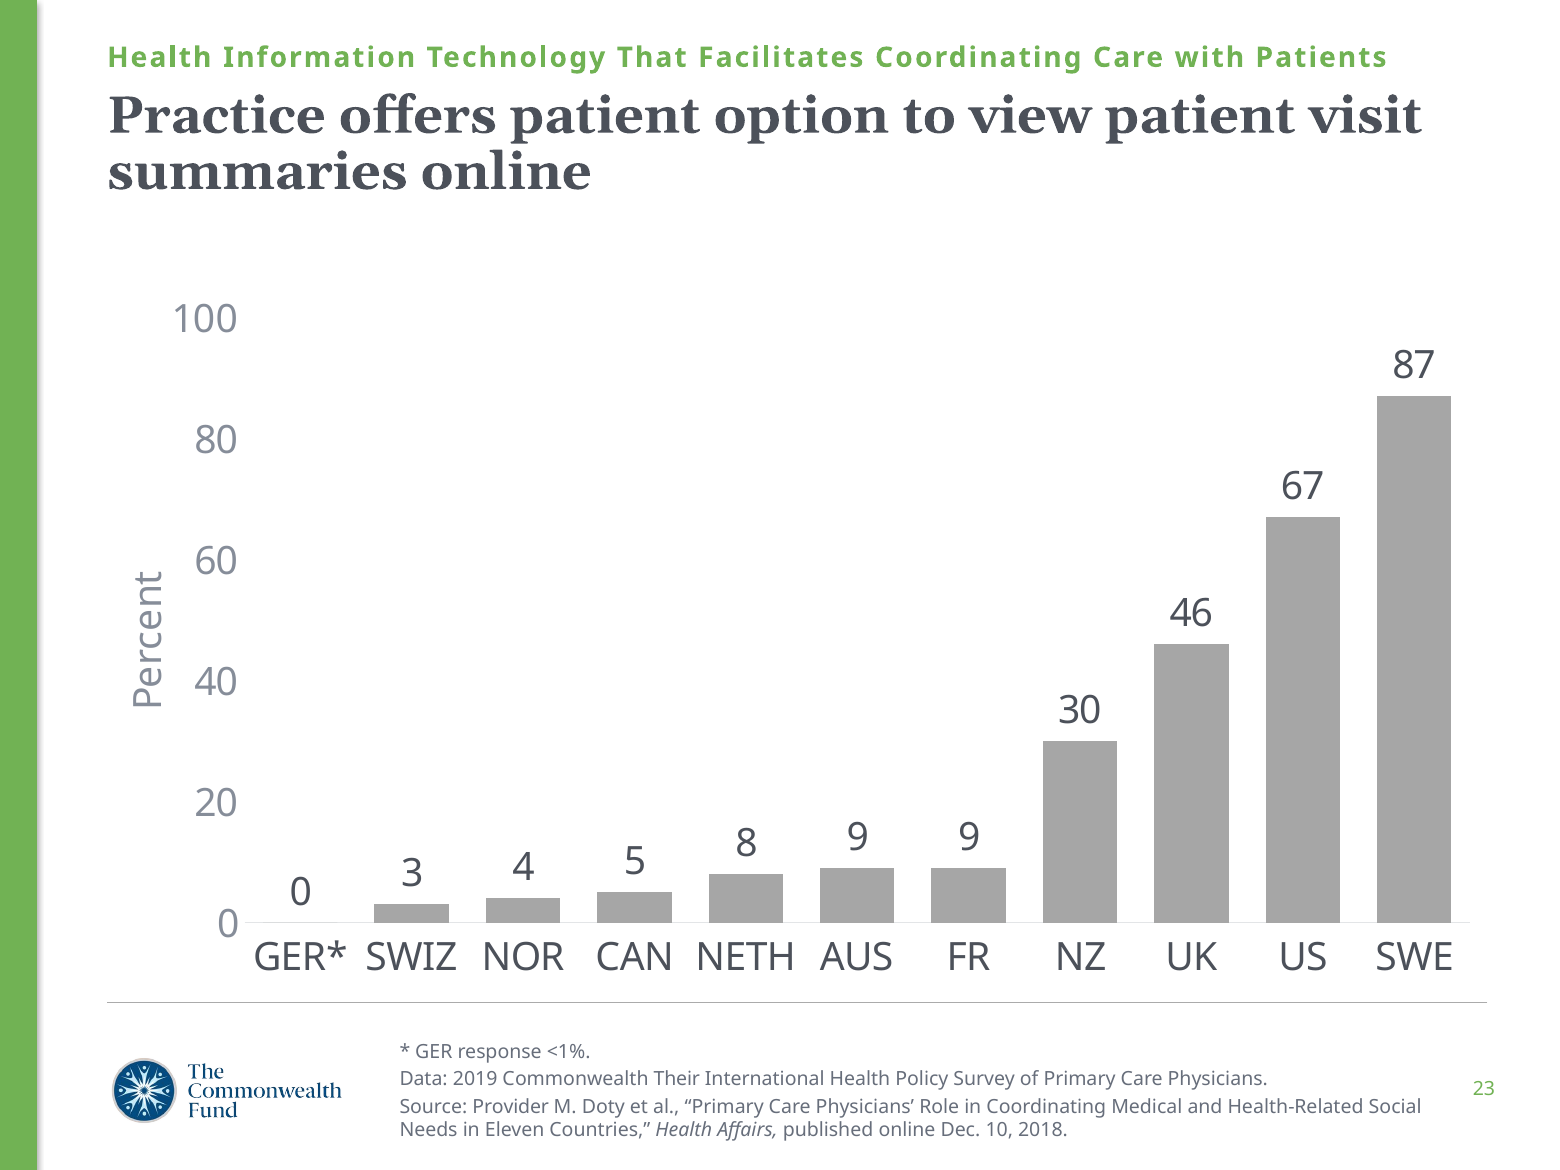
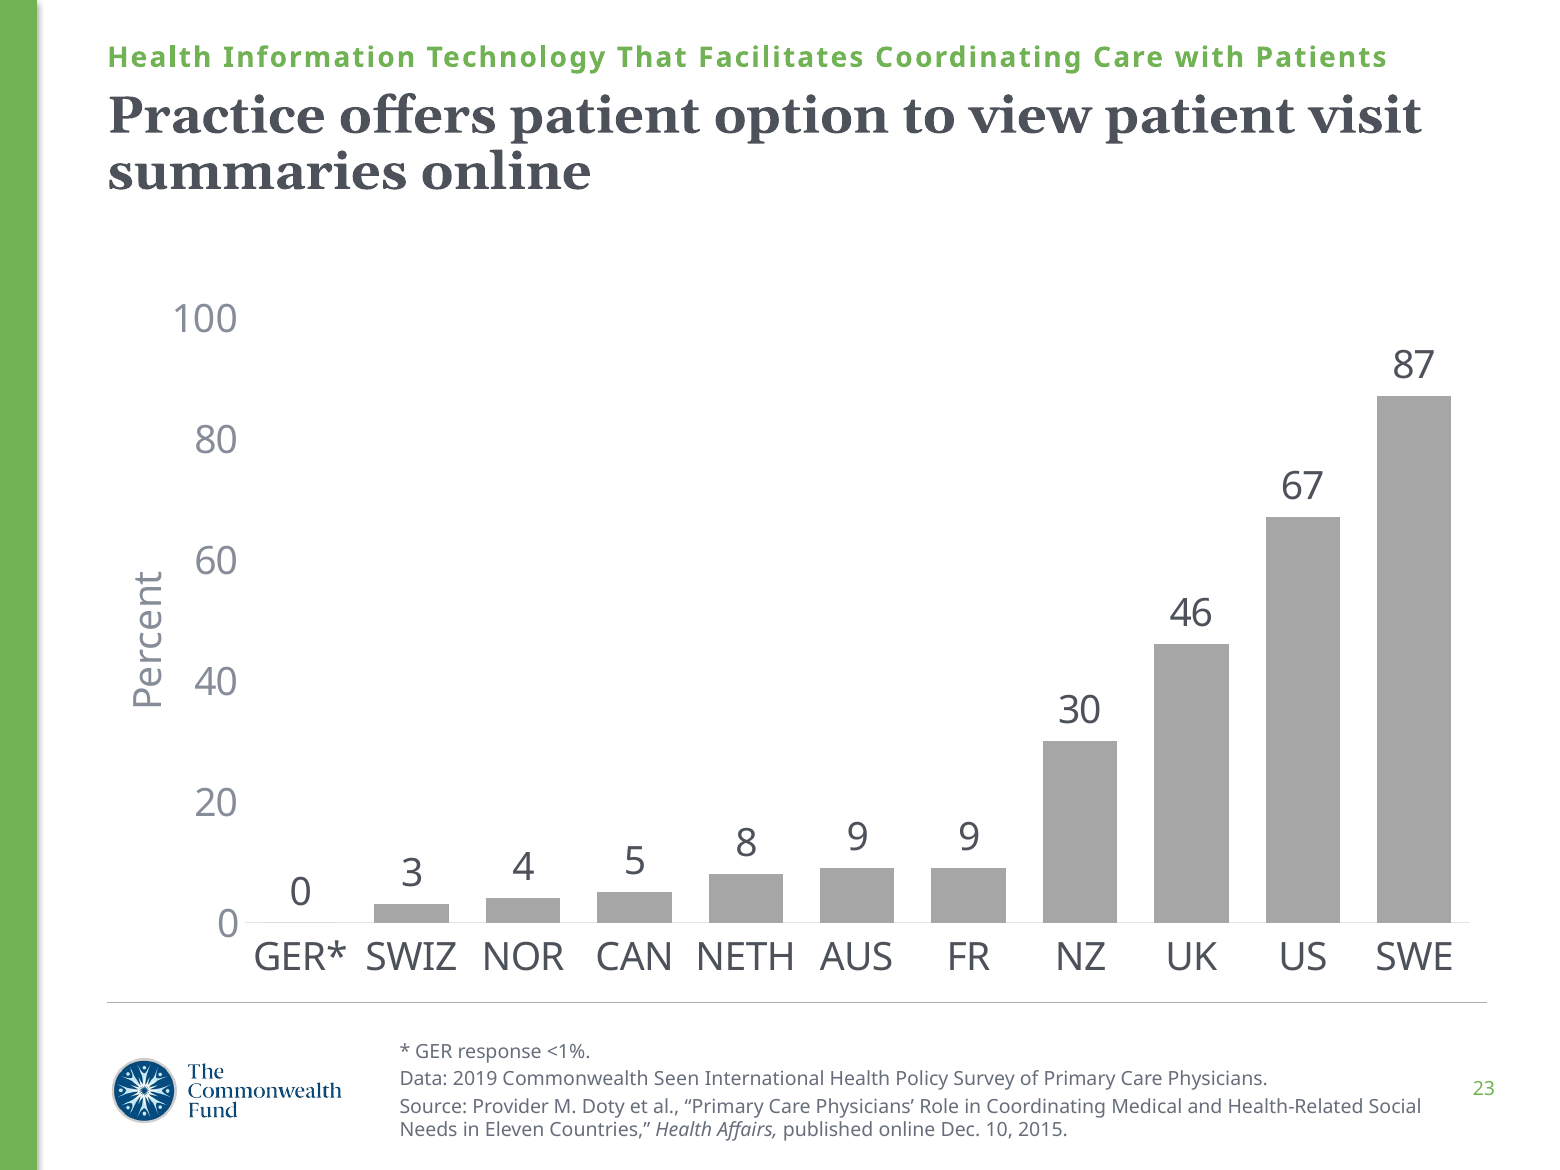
Their: Their -> Seen
2018: 2018 -> 2015
